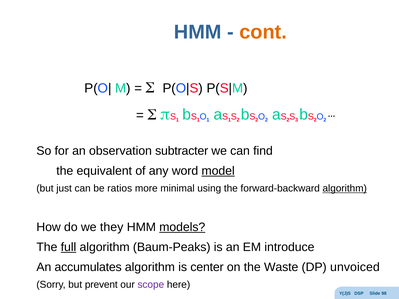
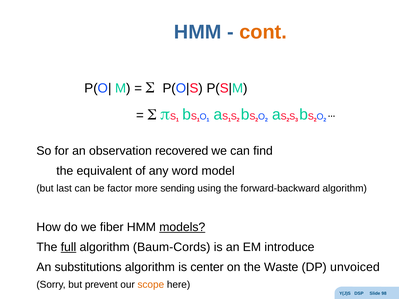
subtracter: subtracter -> recovered
model underline: present -> none
just: just -> last
ratios: ratios -> factor
minimal: minimal -> sending
algorithm at (345, 189) underline: present -> none
they: they -> fiber
Baum-Peaks: Baum-Peaks -> Baum-Cords
accumulates: accumulates -> substitutions
scope colour: purple -> orange
